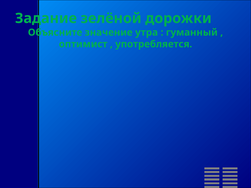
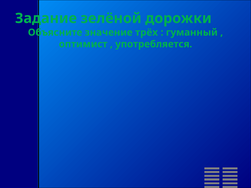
утра: утра -> трёх
